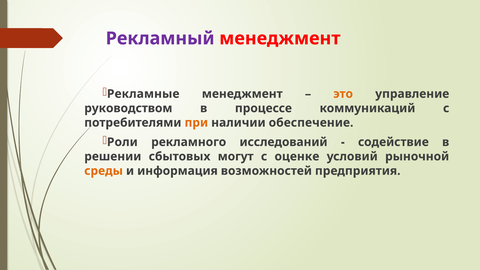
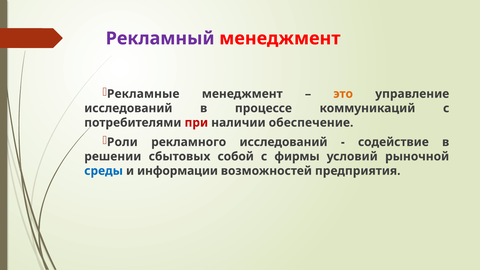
руководством at (128, 108): руководством -> исследований
при colour: orange -> red
могут: могут -> собой
оценке: оценке -> фирмы
среды colour: orange -> blue
информация: информация -> информации
